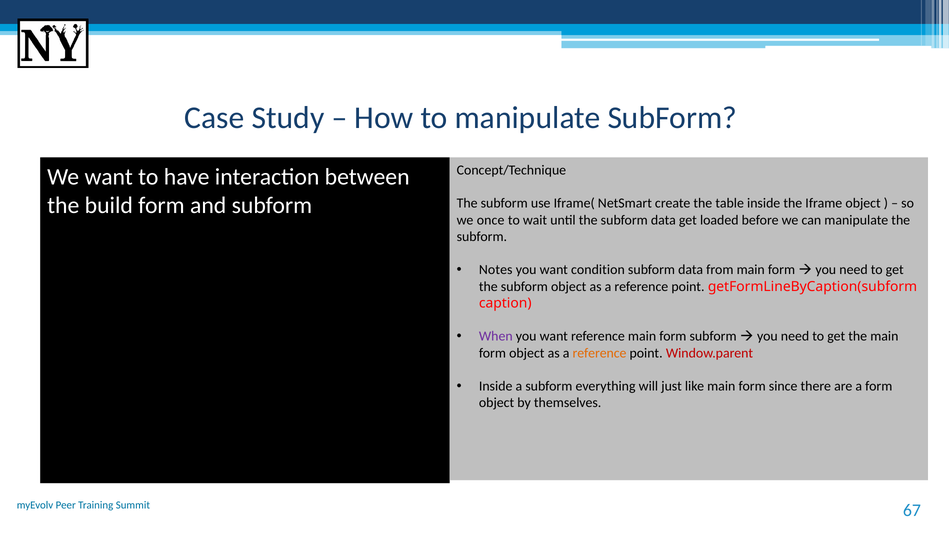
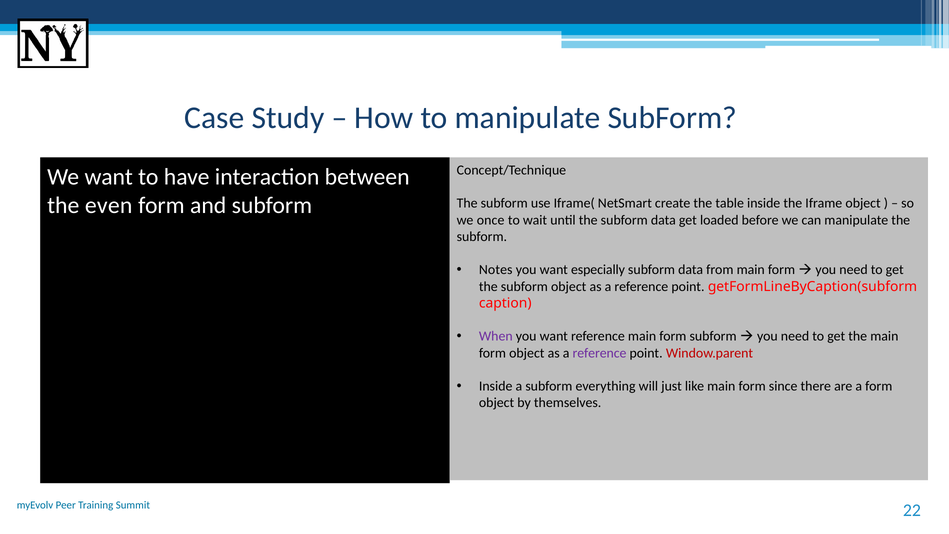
build: build -> even
condition: condition -> especially
reference at (599, 353) colour: orange -> purple
67: 67 -> 22
